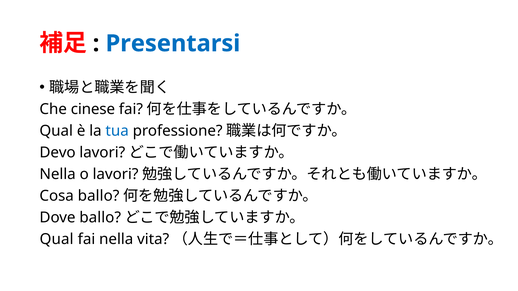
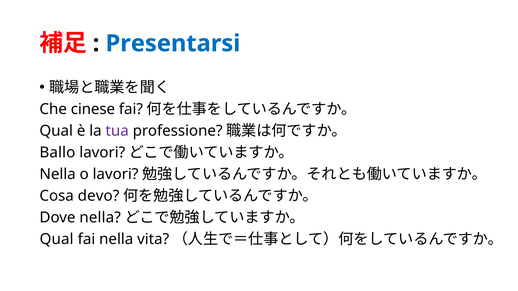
tua colour: blue -> purple
Devo: Devo -> Ballo
Cosa ballo: ballo -> devo
Dove ballo: ballo -> nella
